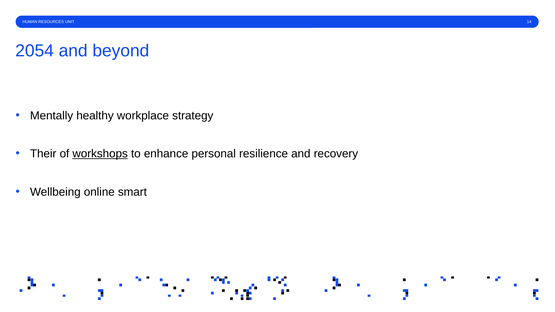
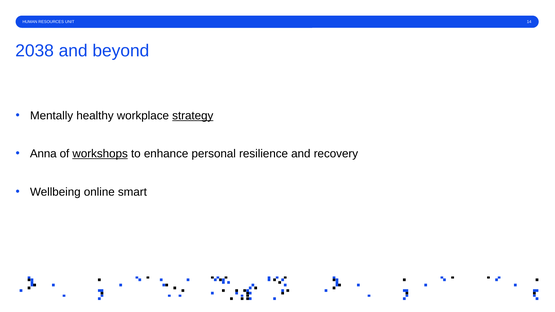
2054: 2054 -> 2038
strategy underline: none -> present
Their: Their -> Anna
